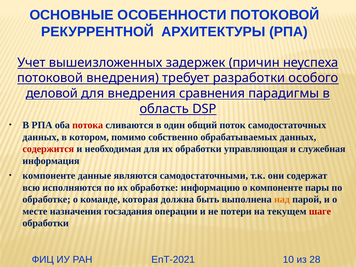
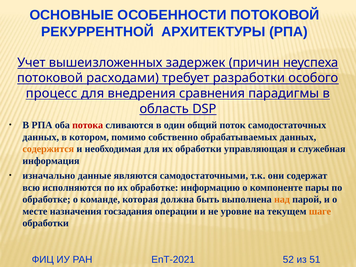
потоковой внедрения: внедрения -> расходами
деловой: деловой -> процесс
содержится colour: red -> orange
компоненте at (49, 176): компоненте -> изначально
потери: потери -> уровне
шаге colour: red -> orange
10: 10 -> 52
28: 28 -> 51
